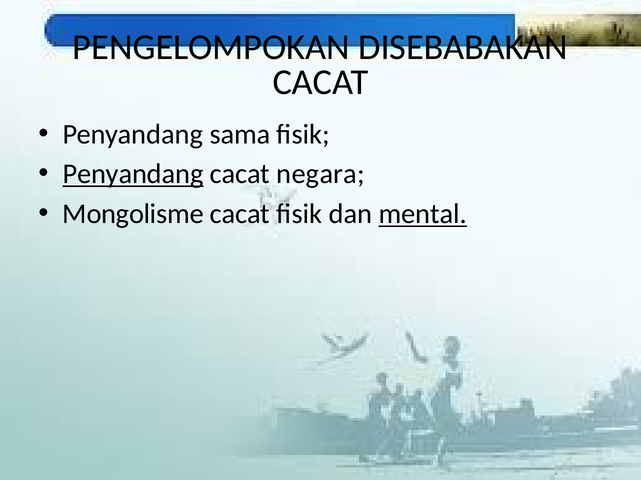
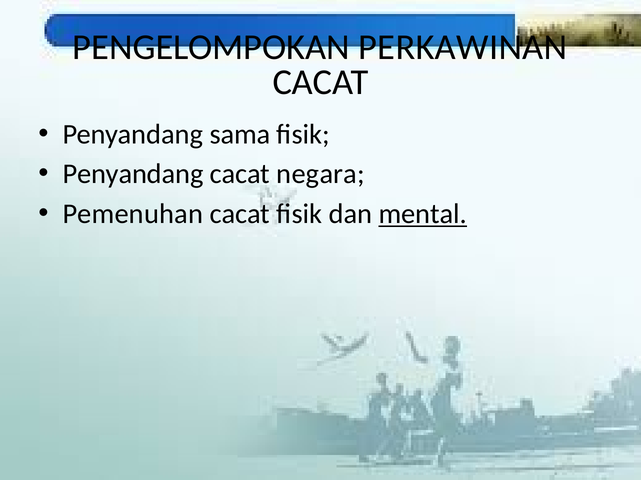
DISEBABAKAN: DISEBABAKAN -> PERKAWINAN
Penyandang at (133, 174) underline: present -> none
Mongolisme: Mongolisme -> Pemenuhan
